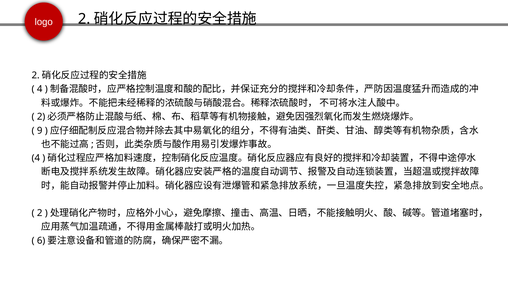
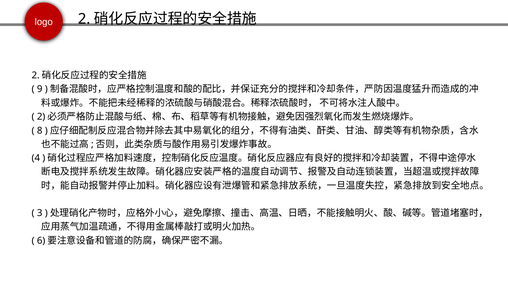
4 at (40, 89): 4 -> 9
9: 9 -> 8
2 at (40, 213): 2 -> 3
